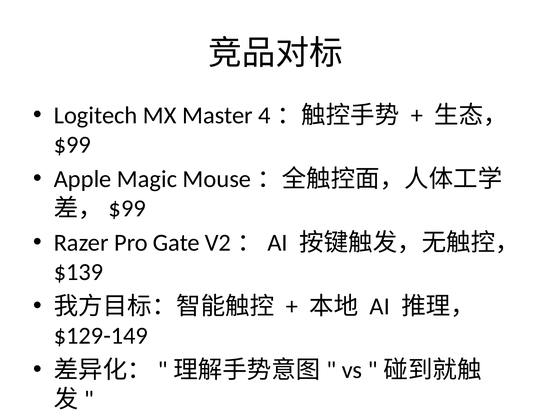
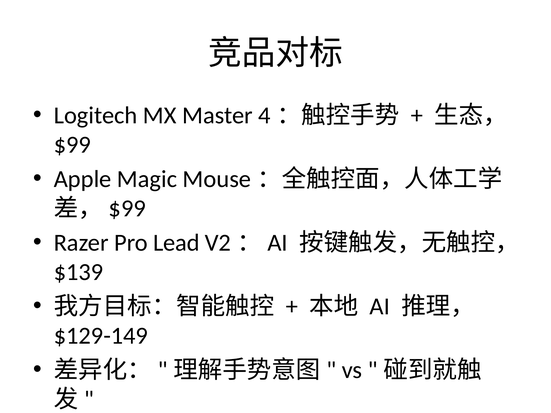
Gate: Gate -> Lead
